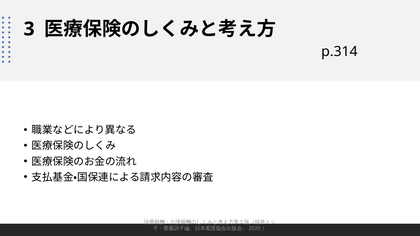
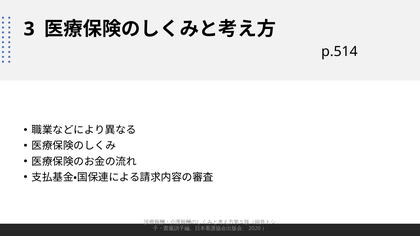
p.314: p.314 -> p.514
